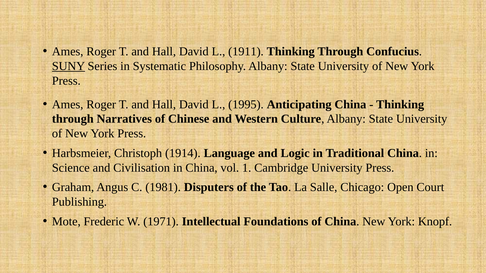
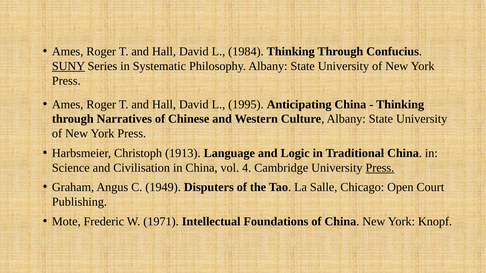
1911: 1911 -> 1984
1914: 1914 -> 1913
1: 1 -> 4
Press at (380, 168) underline: none -> present
1981: 1981 -> 1949
